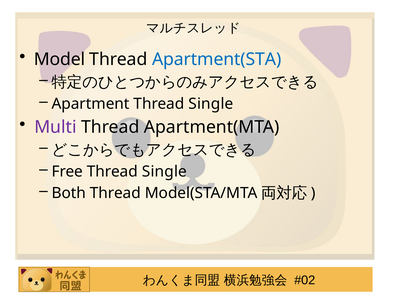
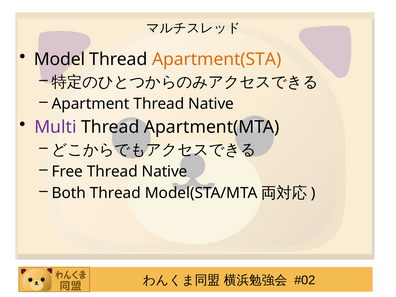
Apartment(STA colour: blue -> orange
Apartment Thread Single: Single -> Native
Free Thread Single: Single -> Native
